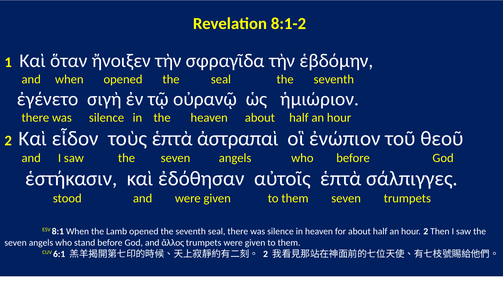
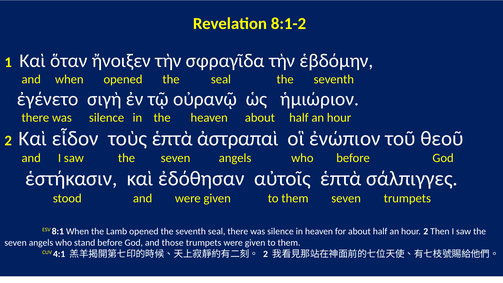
ἄλλος: ἄλλος -> those
6:1: 6:1 -> 4:1
